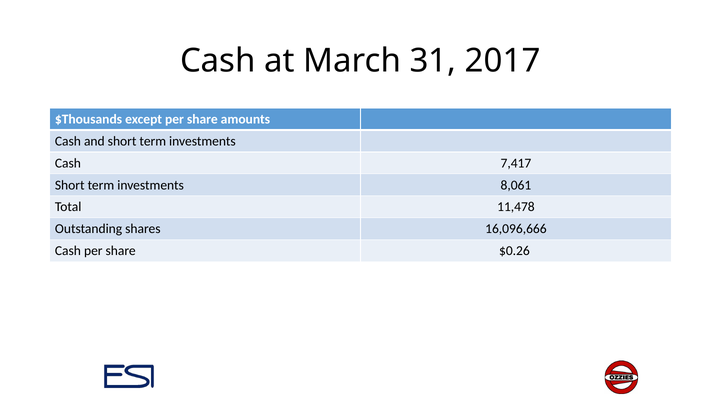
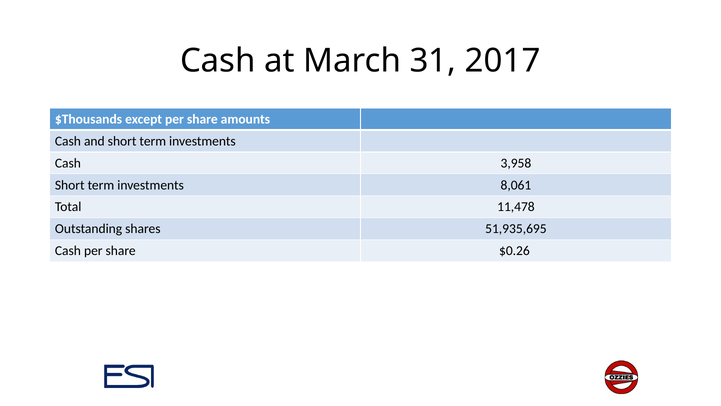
7,417: 7,417 -> 3,958
16,096,666: 16,096,666 -> 51,935,695
